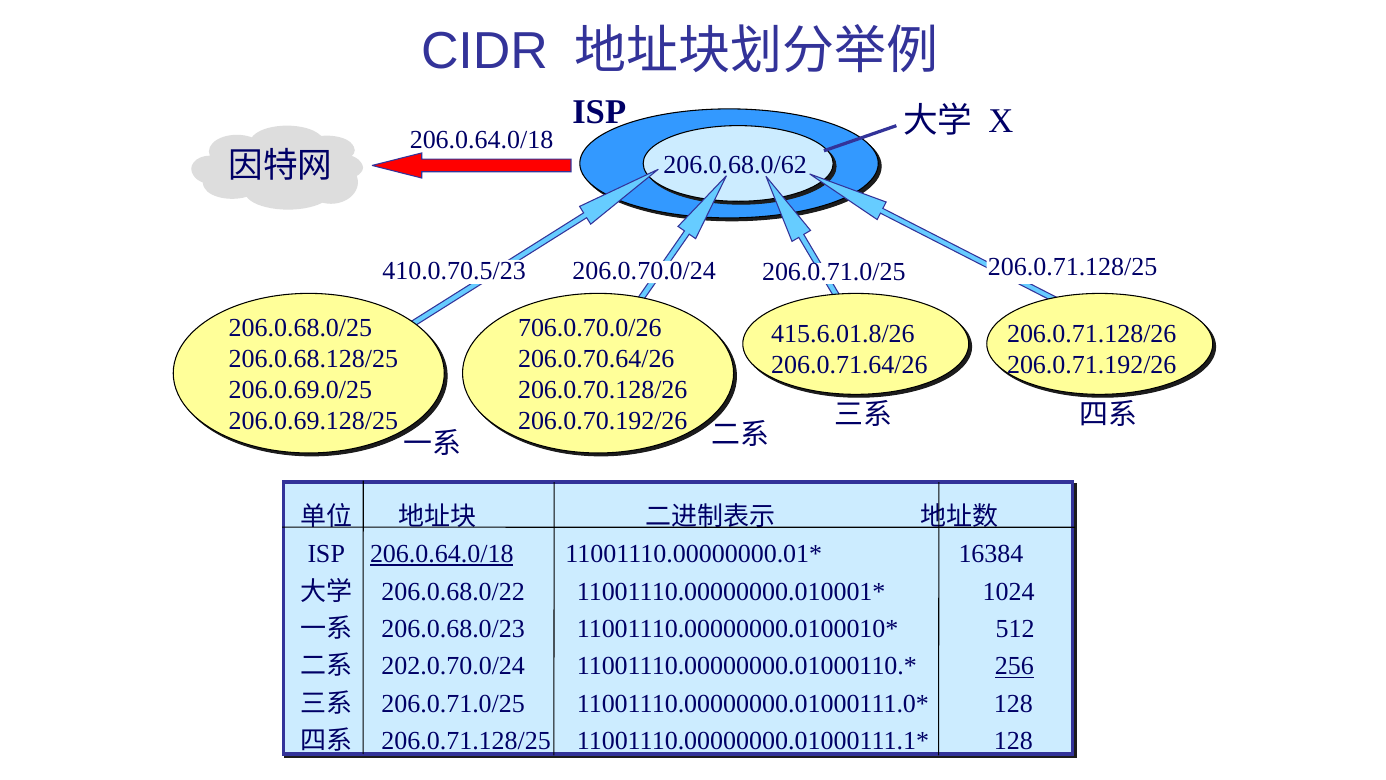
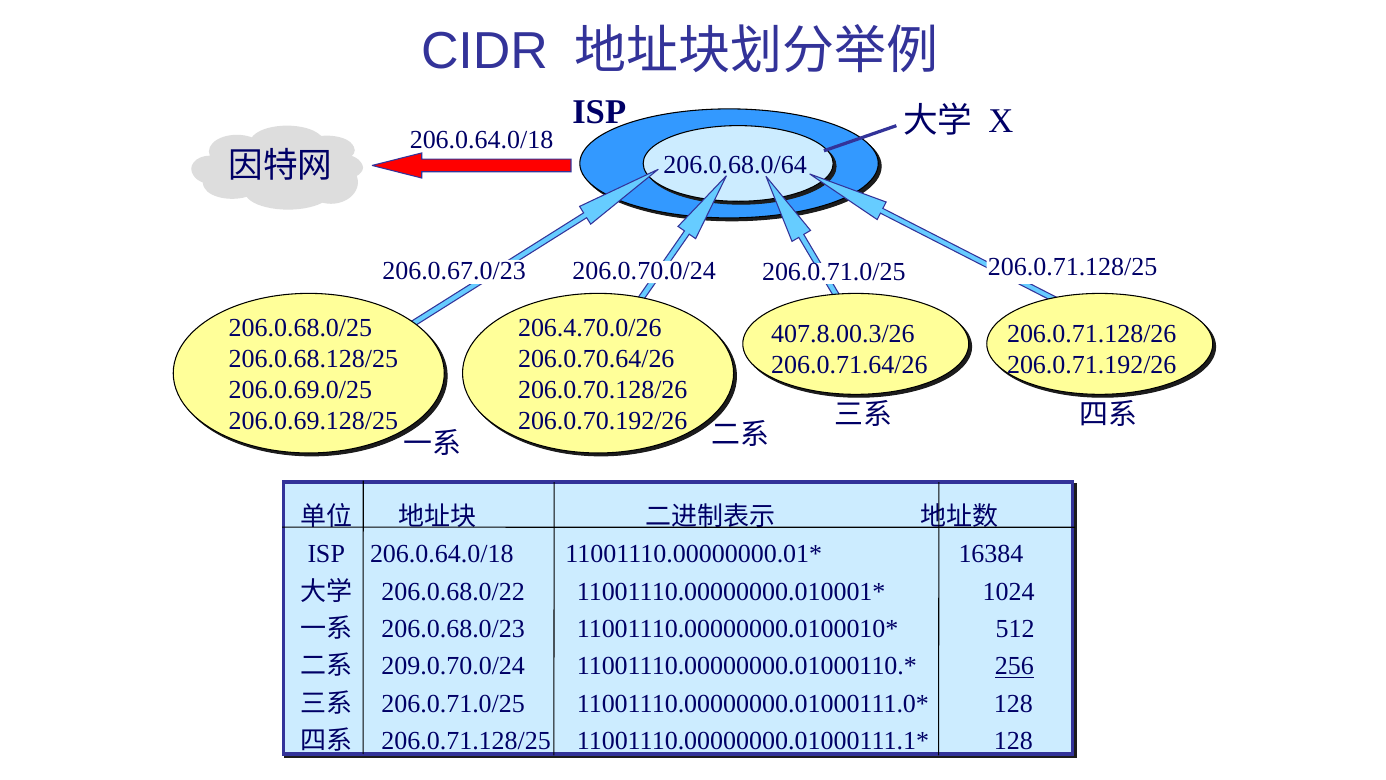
206.0.68.0/62: 206.0.68.0/62 -> 206.0.68.0/64
410.0.70.5/23: 410.0.70.5/23 -> 206.0.67.0/23
706.0.70.0/26: 706.0.70.0/26 -> 206.4.70.0/26
415.6.01.8/26: 415.6.01.8/26 -> 407.8.00.3/26
206.0.64.0/18 at (442, 554) underline: present -> none
202.0.70.0/24: 202.0.70.0/24 -> 209.0.70.0/24
